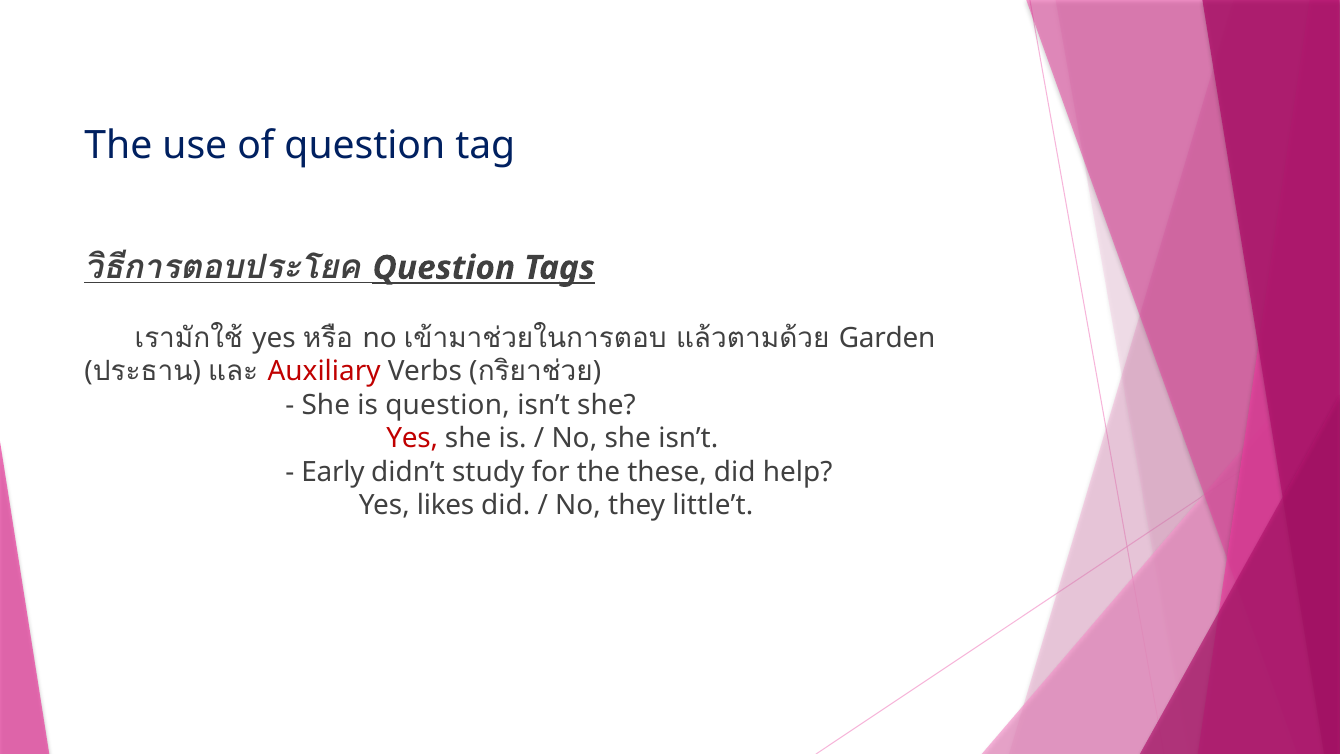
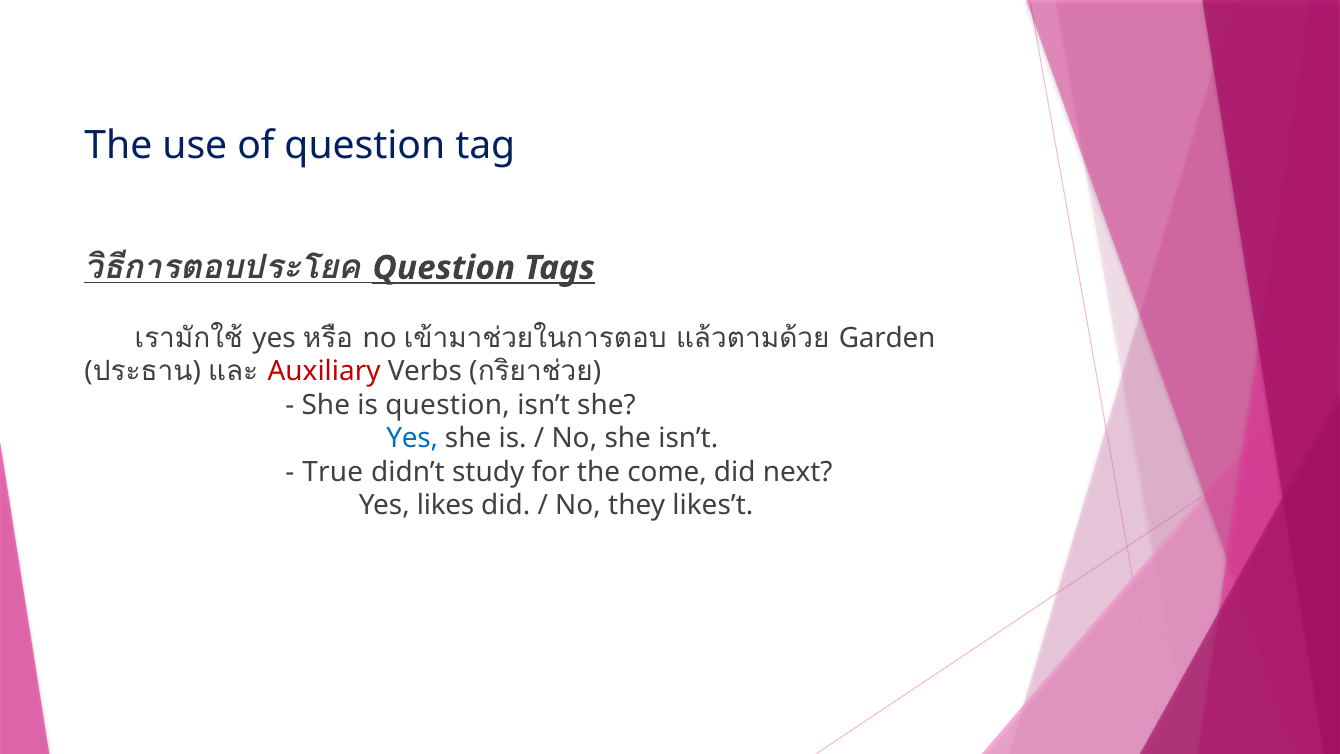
Yes at (412, 438) colour: red -> blue
Early: Early -> True
these: these -> come
help: help -> next
little’t: little’t -> likes’t
